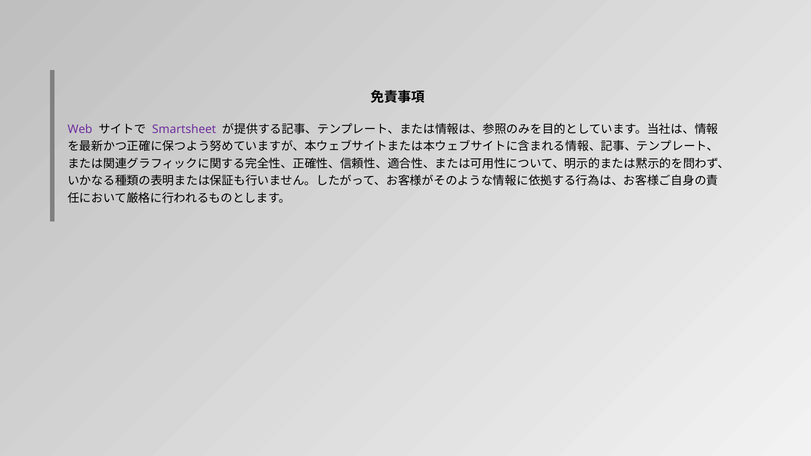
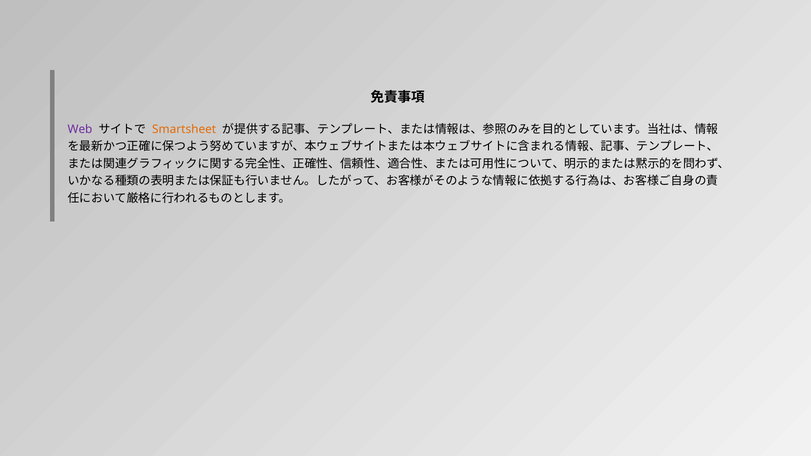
Smartsheet colour: purple -> orange
